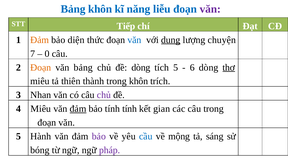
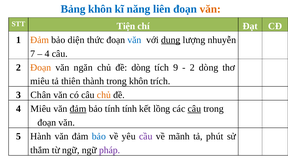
liễu: liễu -> liên
văn at (210, 9) colour: purple -> orange
Tiếp: Tiếp -> Tiện
chuyện: chuyện -> nhuyễn
0 at (47, 54): 0 -> 4
văn bảng: bảng -> ngăn
tích 5: 5 -> 9
6 at (192, 67): 6 -> 2
thơ underline: present -> none
Nhan: Nhan -> Chân
chủ at (104, 95) colour: purple -> orange
gian: gian -> lồng
câu at (194, 109) underline: none -> present
bảo at (99, 136) colour: purple -> blue
cầu colour: blue -> purple
mộng: mộng -> mãnh
sáng: sáng -> phút
bóng: bóng -> thắm
